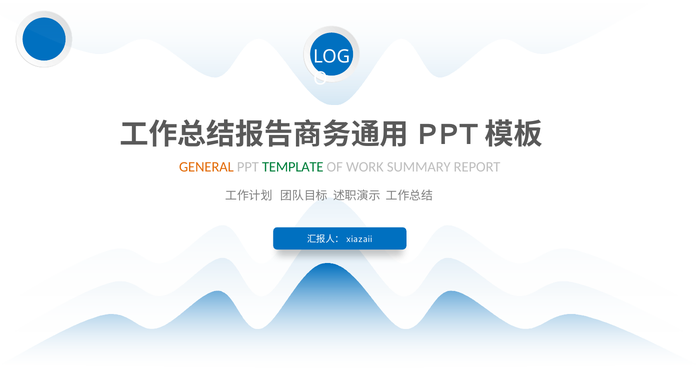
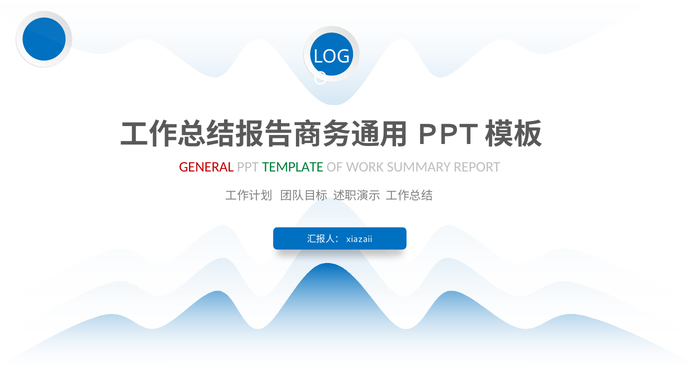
GENERAL colour: orange -> red
